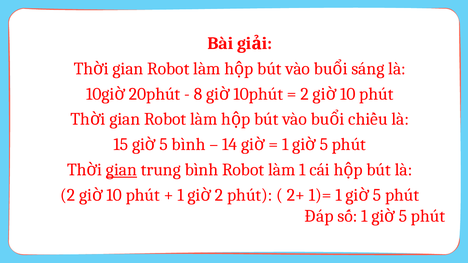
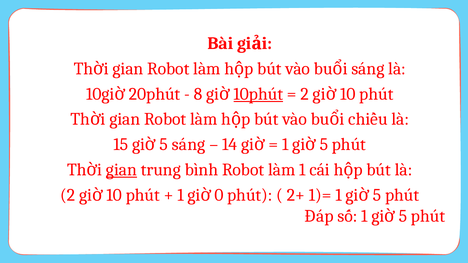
10phút underline: none -> present
5 bình: bình -> sáng
2 at (219, 195): 2 -> 0
